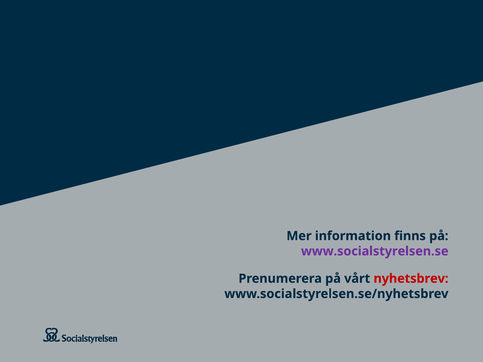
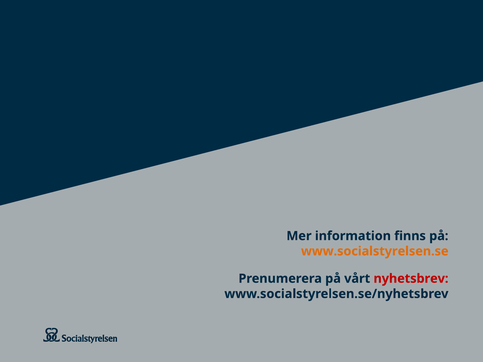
www.socialstyrelsen.se colour: purple -> orange
